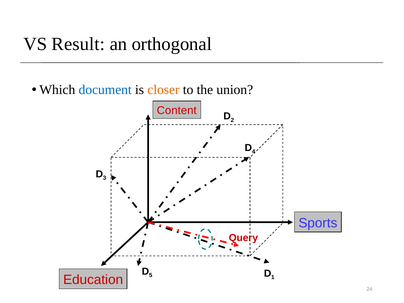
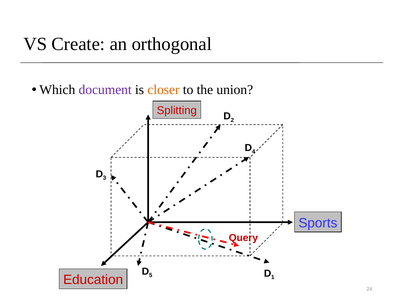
Result: Result -> Create
document colour: blue -> purple
Content: Content -> Splitting
